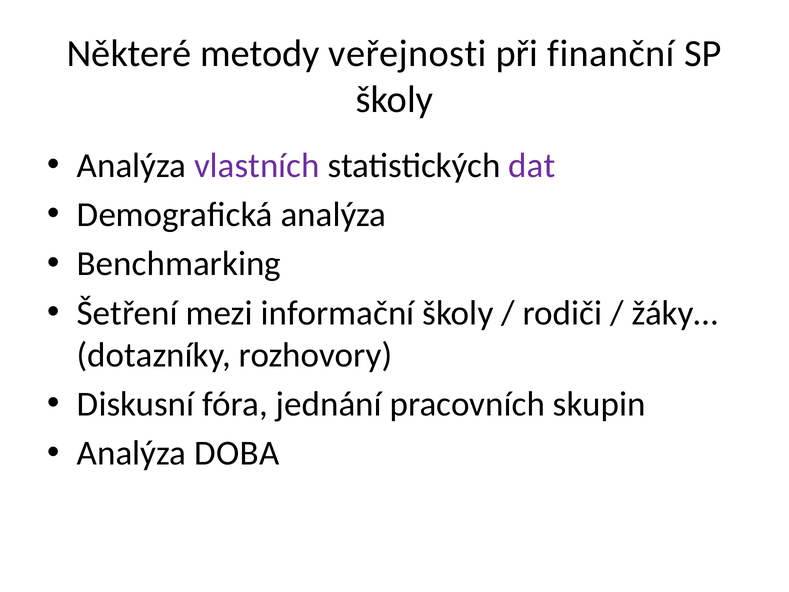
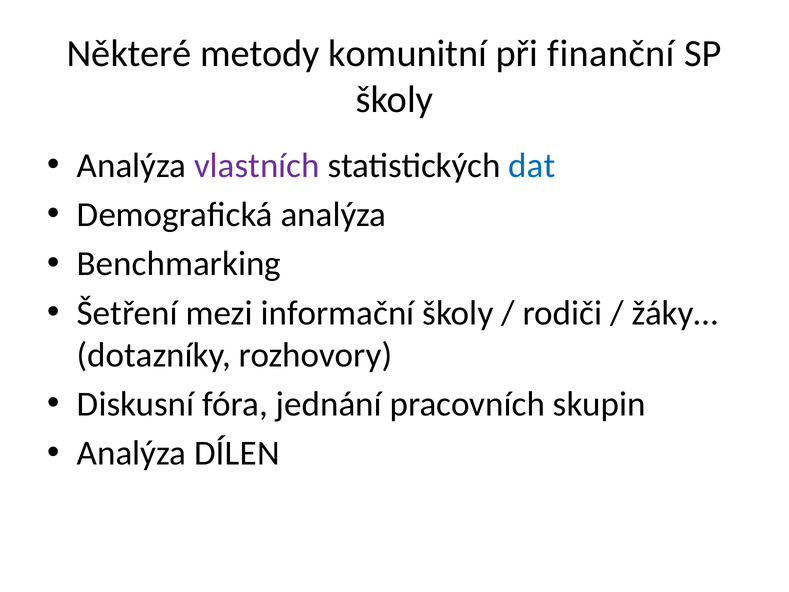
veřejnosti: veřejnosti -> komunitní
dat colour: purple -> blue
DOBA: DOBA -> DÍLEN
